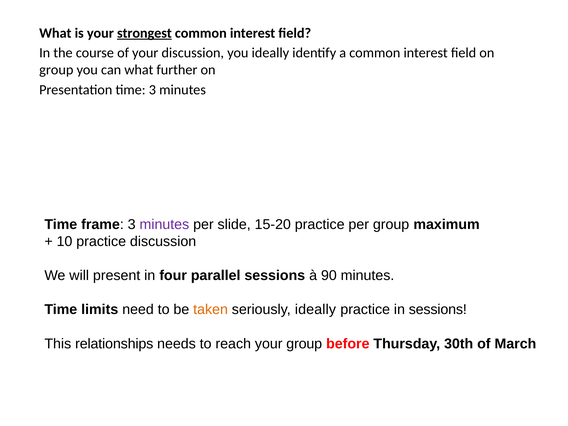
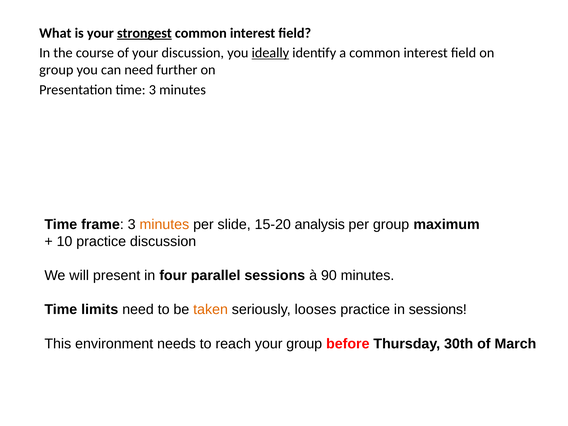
ideally at (270, 53) underline: none -> present
can what: what -> need
minutes at (164, 224) colour: purple -> orange
15-20 practice: practice -> analysis
seriously ideally: ideally -> looses
relationships: relationships -> environment
